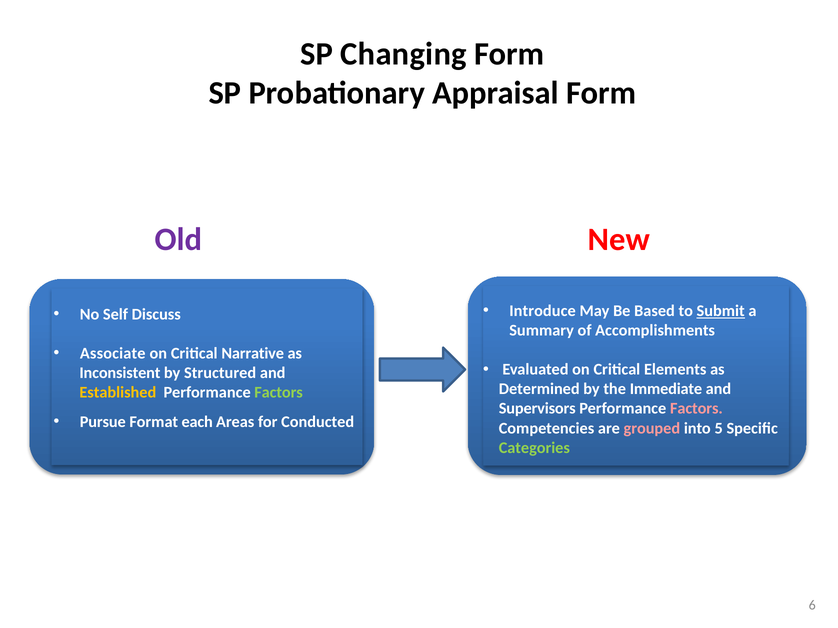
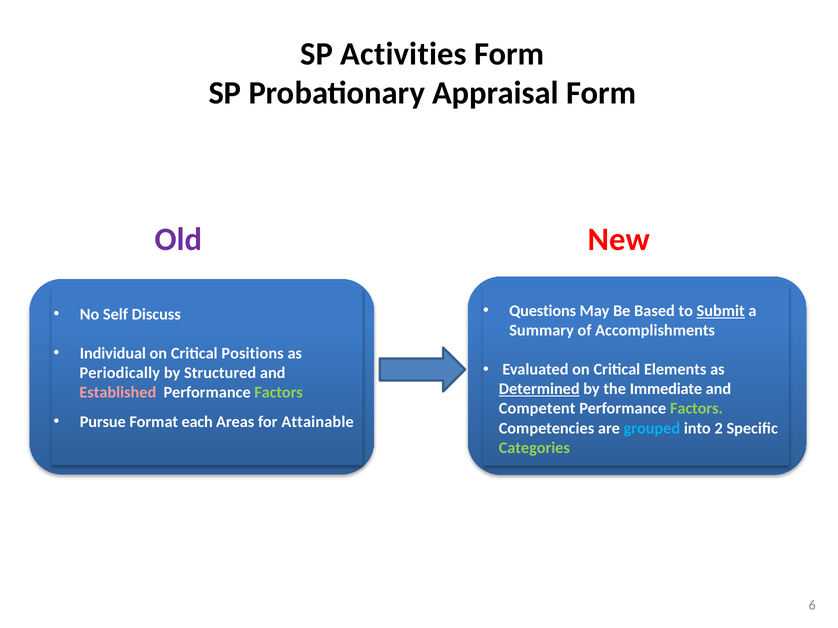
Changing: Changing -> Activities
Introduce: Introduce -> Questions
Associate: Associate -> Individual
Narrative: Narrative -> Positions
Inconsistent: Inconsistent -> Periodically
Determined underline: none -> present
Established colour: yellow -> pink
Supervisors: Supervisors -> Competent
Factors at (696, 409) colour: pink -> light green
Conducted: Conducted -> Attainable
grouped colour: pink -> light blue
5: 5 -> 2
